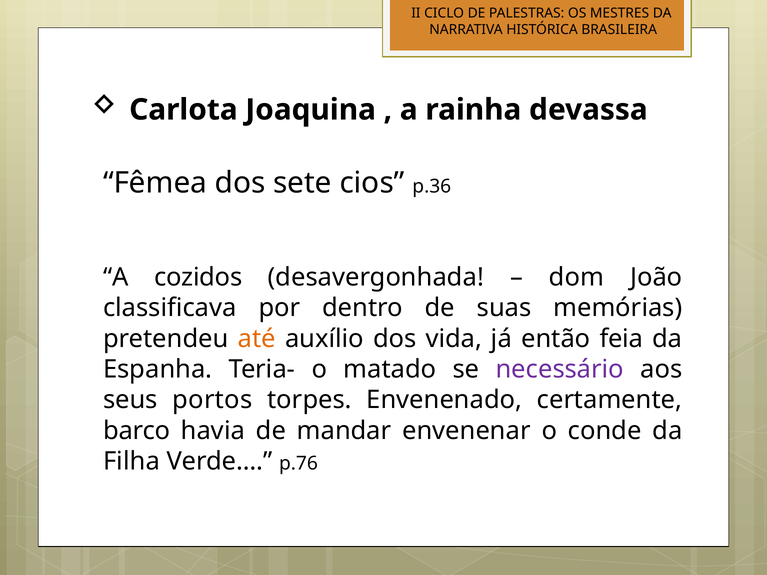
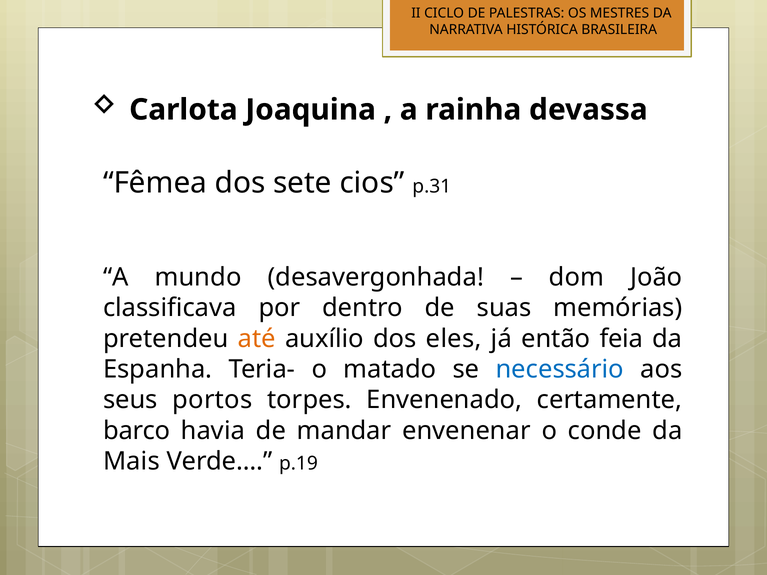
p.36: p.36 -> p.31
cozidos: cozidos -> mundo
vida: vida -> eles
necessário colour: purple -> blue
Filha: Filha -> Mais
p.76: p.76 -> p.19
